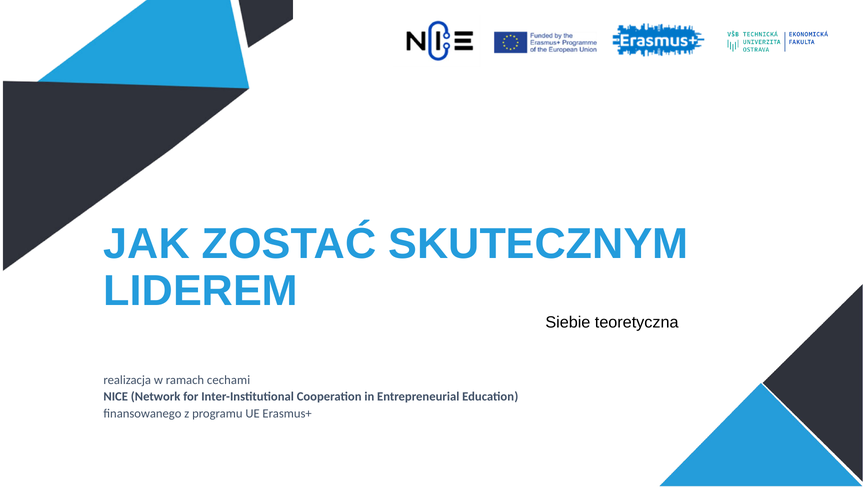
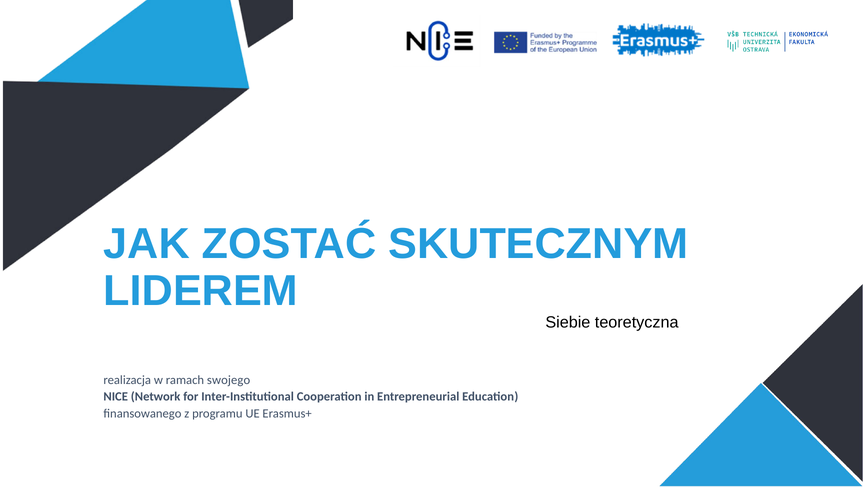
cechami: cechami -> swojego
